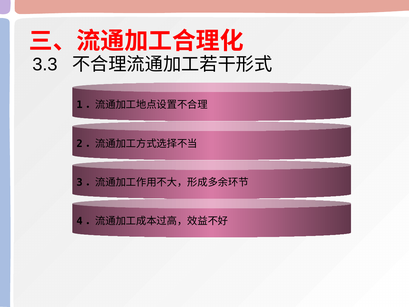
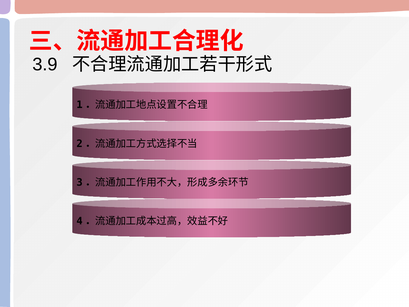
3.3: 3.3 -> 3.9
